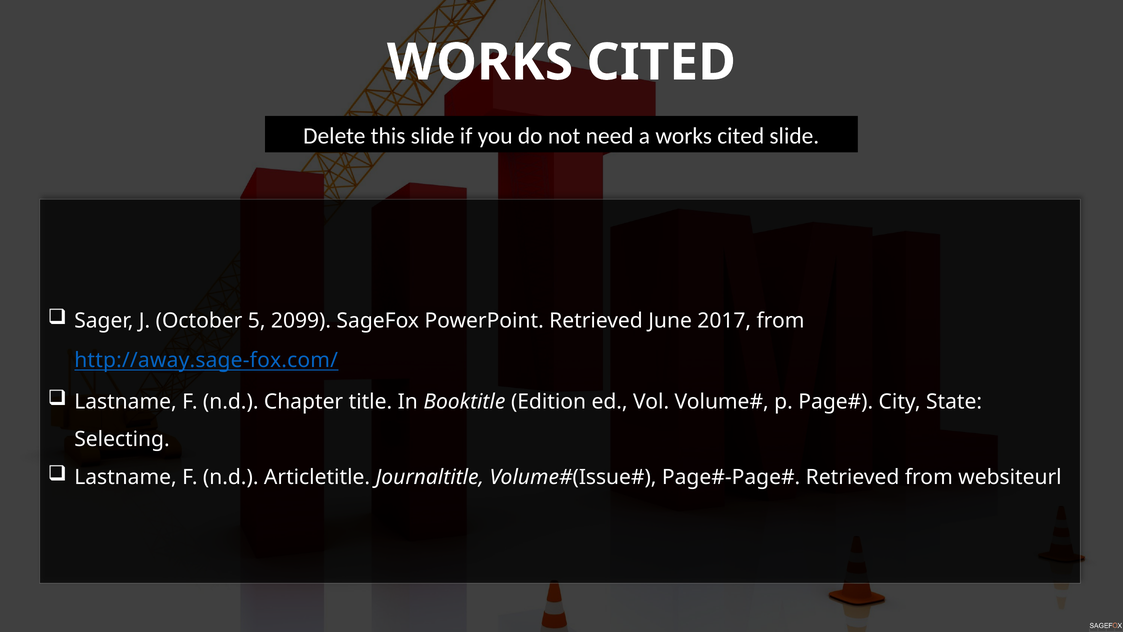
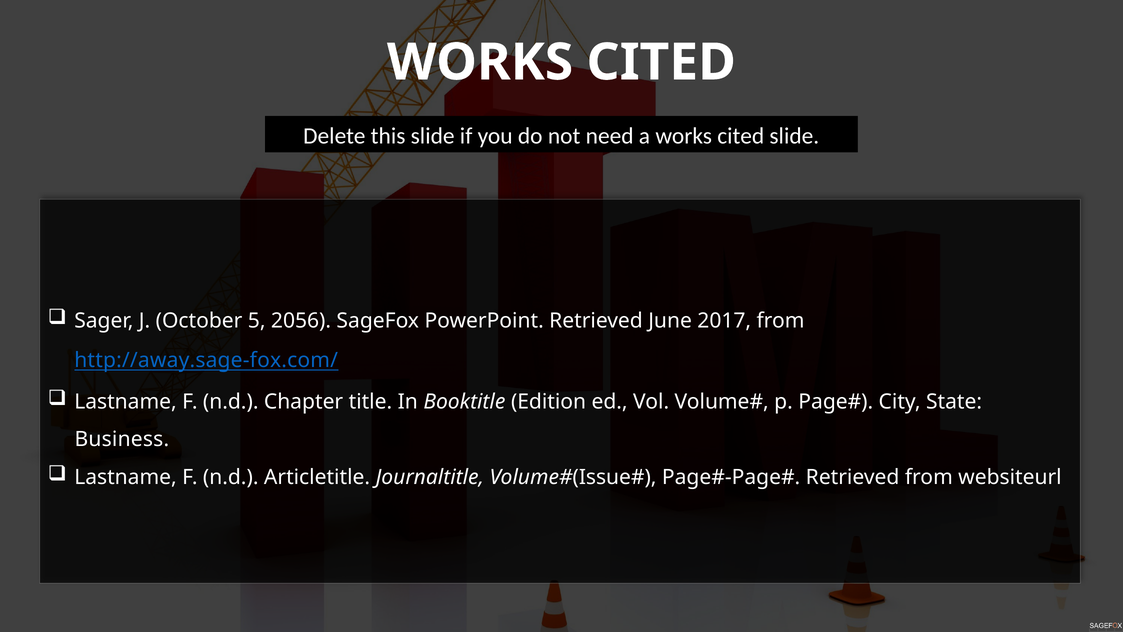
2099: 2099 -> 2056
Selecting: Selecting -> Business
